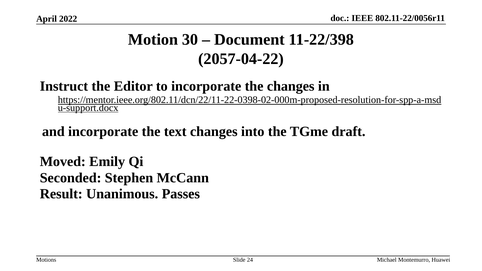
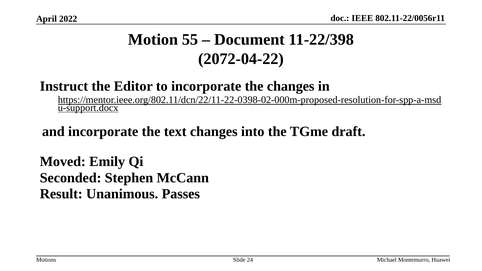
30: 30 -> 55
2057-04-22: 2057-04-22 -> 2072-04-22
